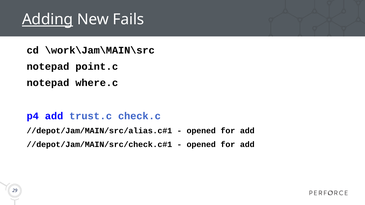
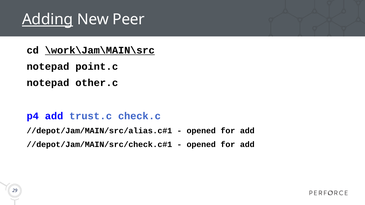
Fails: Fails -> Peer
\work\Jam\MAIN\src underline: none -> present
where.c: where.c -> other.c
